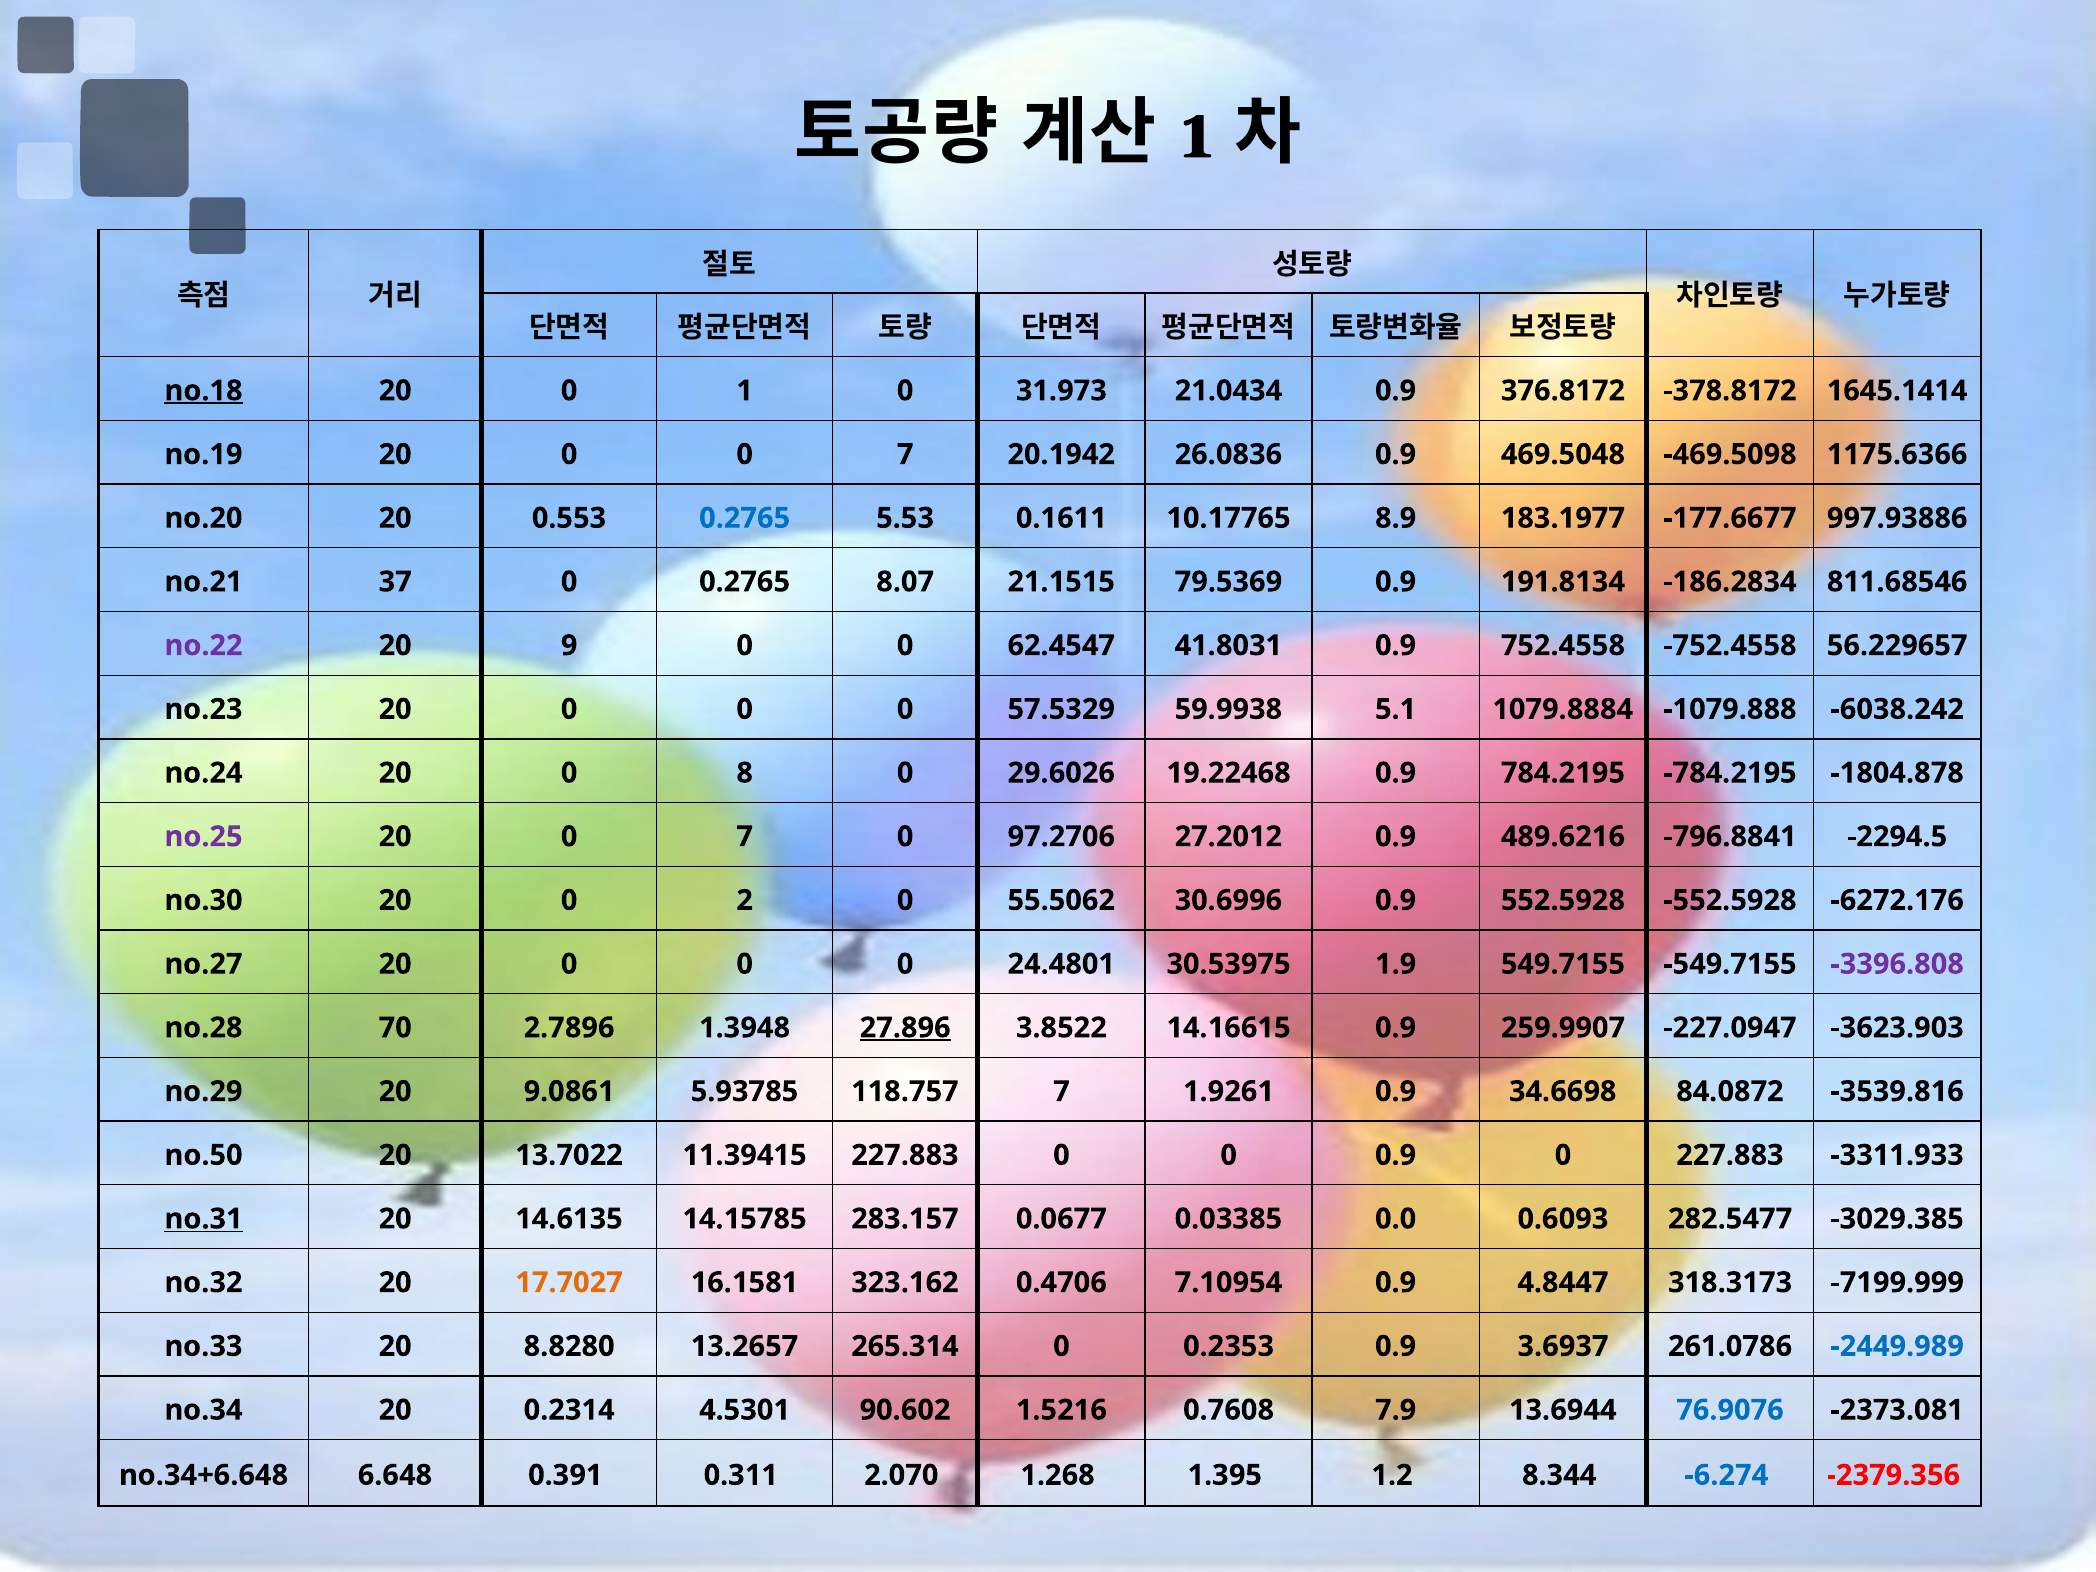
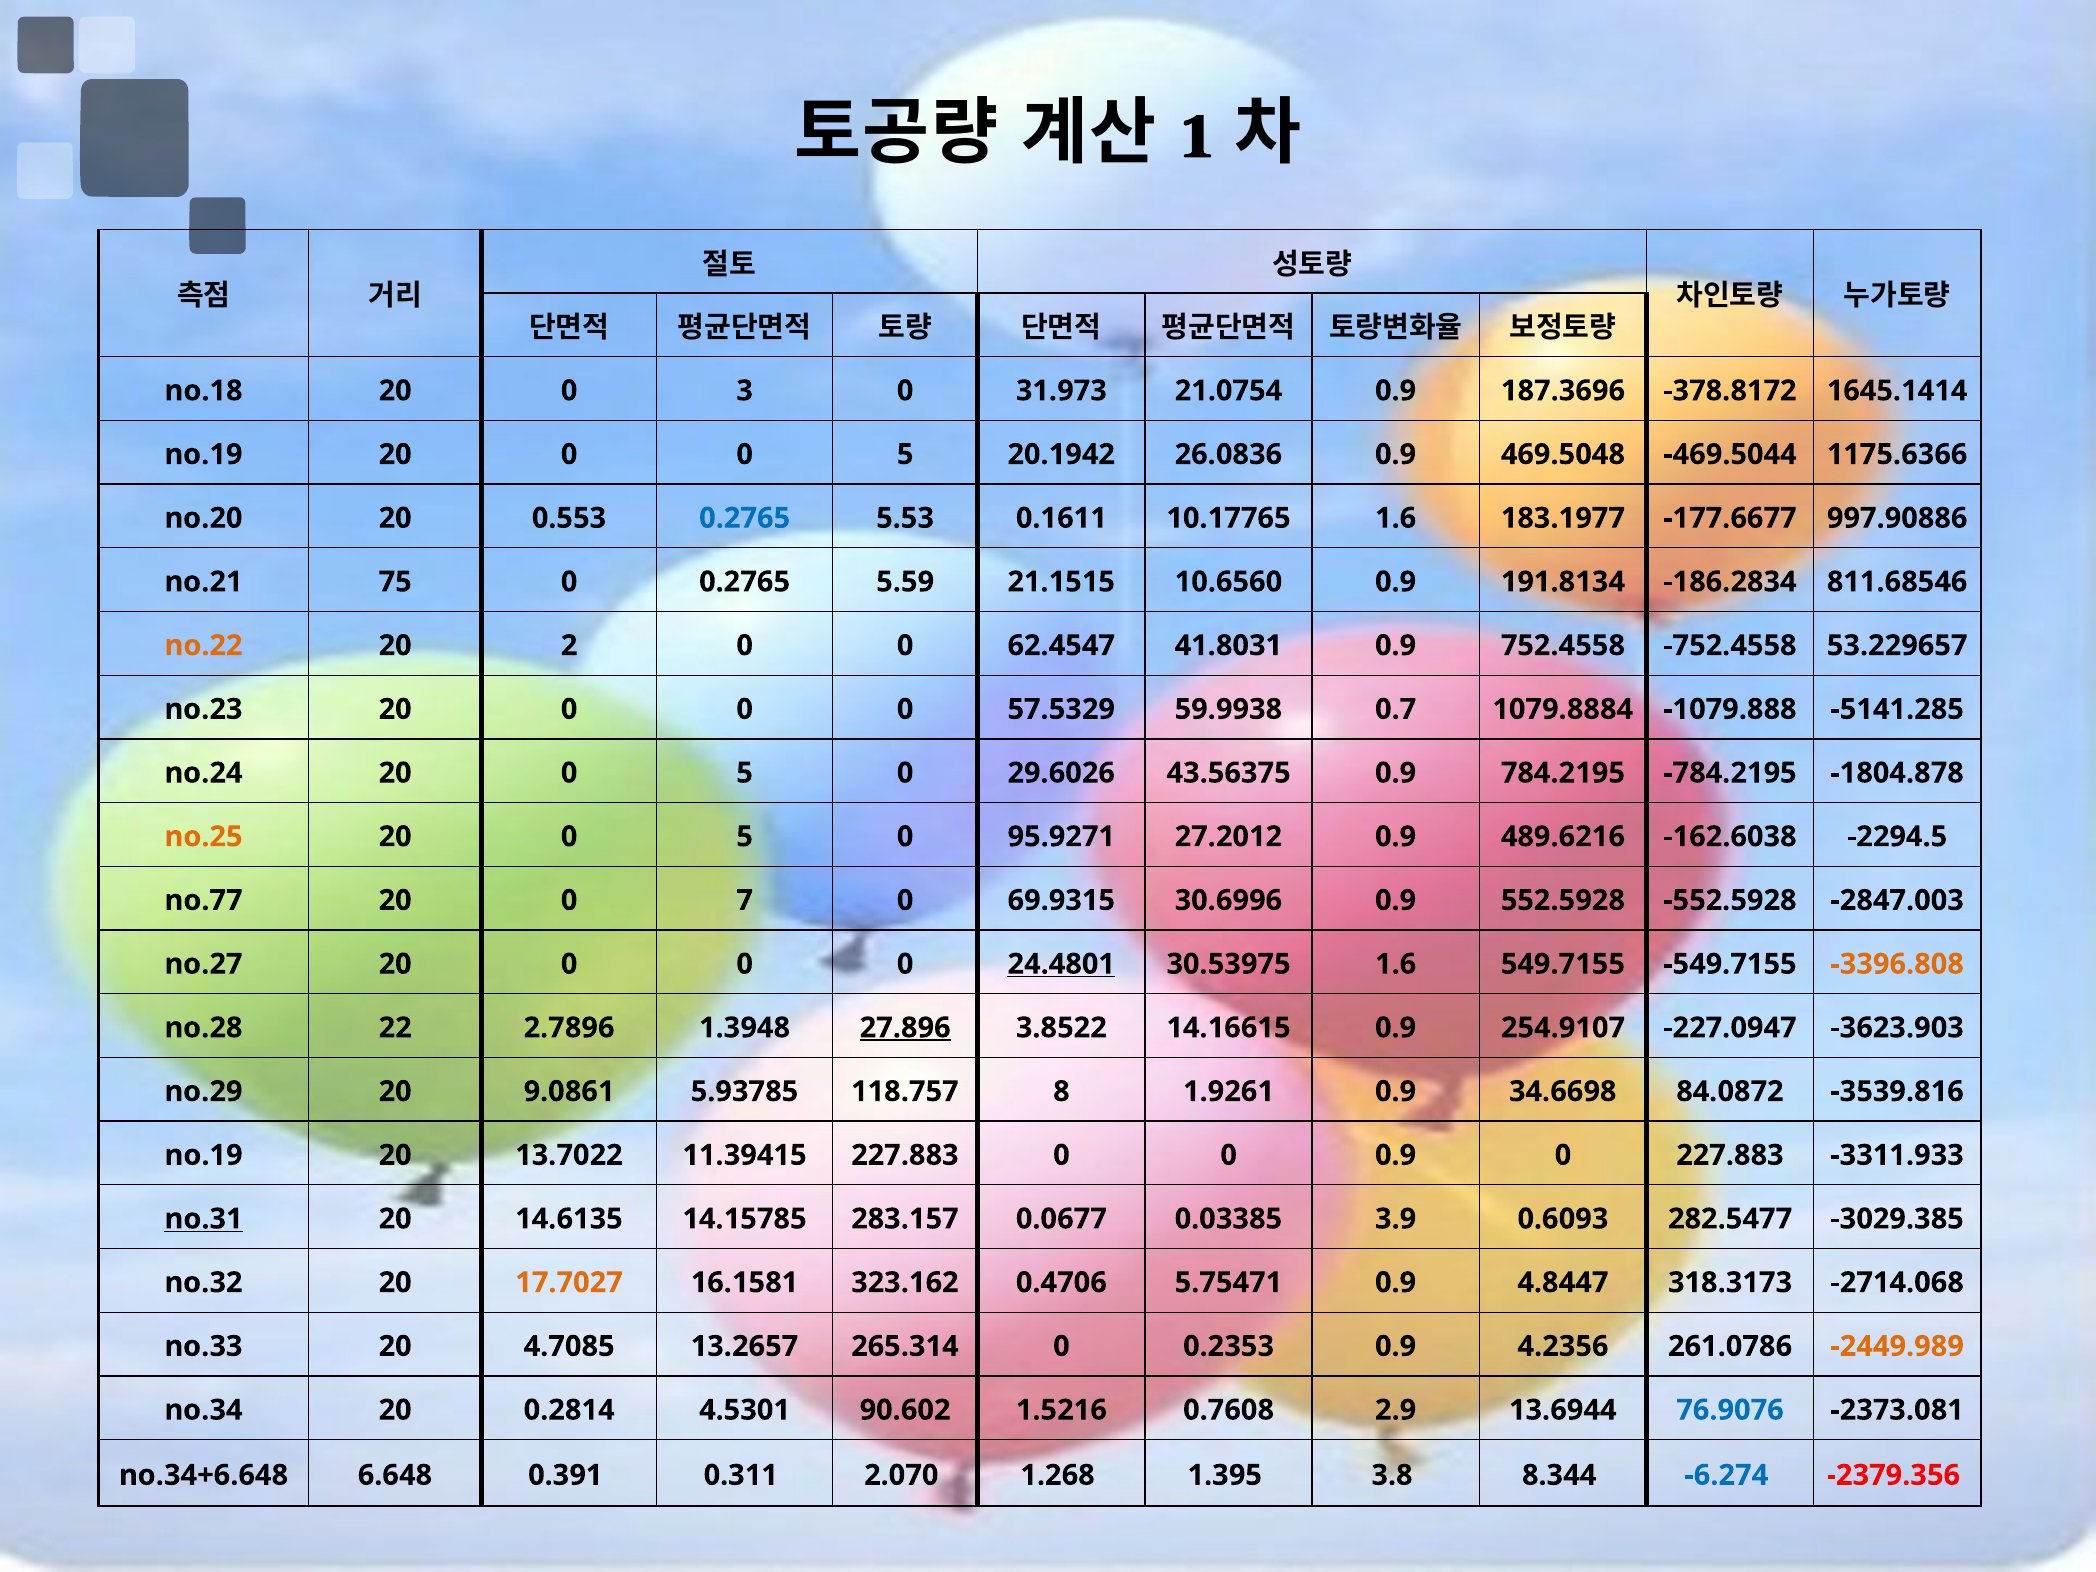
no.18 underline: present -> none
0 1: 1 -> 3
21.0434: 21.0434 -> 21.0754
376.8172: 376.8172 -> 187.3696
0 0 7: 7 -> 5
-469.5098: -469.5098 -> -469.5044
10.17765 8.9: 8.9 -> 1.6
997.93886: 997.93886 -> 997.90886
37: 37 -> 75
8.07: 8.07 -> 5.59
79.5369: 79.5369 -> 10.6560
no.22 colour: purple -> orange
9: 9 -> 2
56.229657: 56.229657 -> 53.229657
5.1: 5.1 -> 0.7
-6038.242: -6038.242 -> -5141.285
no.24 20 0 8: 8 -> 5
19.22468: 19.22468 -> 43.56375
no.25 colour: purple -> orange
7 at (745, 837): 7 -> 5
97.2706: 97.2706 -> 95.9271
-796.8841: -796.8841 -> -162.6038
no.30: no.30 -> no.77
2: 2 -> 7
55.5062: 55.5062 -> 69.9315
-6272.176: -6272.176 -> -2847.003
24.4801 underline: none -> present
30.53975 1.9: 1.9 -> 1.6
-3396.808 colour: purple -> orange
70: 70 -> 22
259.9907: 259.9907 -> 254.9107
118.757 7: 7 -> 8
no.50 at (204, 1155): no.50 -> no.19
0.0: 0.0 -> 3.9
7.10954: 7.10954 -> 5.75471
-7199.999: -7199.999 -> -2714.068
8.8280: 8.8280 -> 4.7085
3.6937: 3.6937 -> 4.2356
-2449.989 colour: blue -> orange
0.2314: 0.2314 -> 0.2814
7.9: 7.9 -> 2.9
1.2: 1.2 -> 3.8
